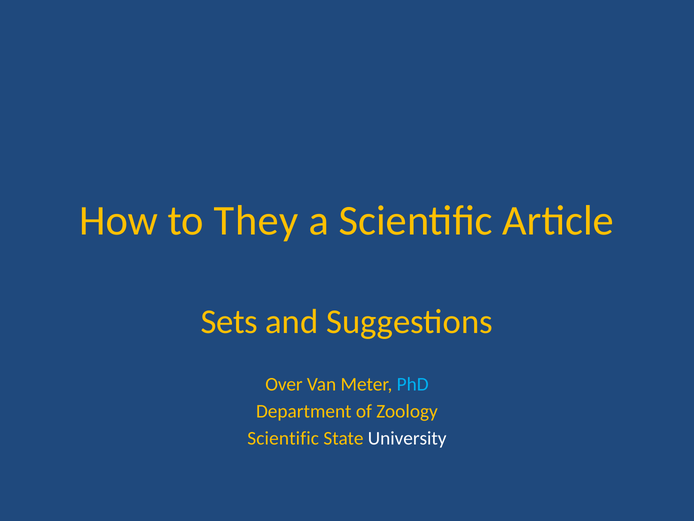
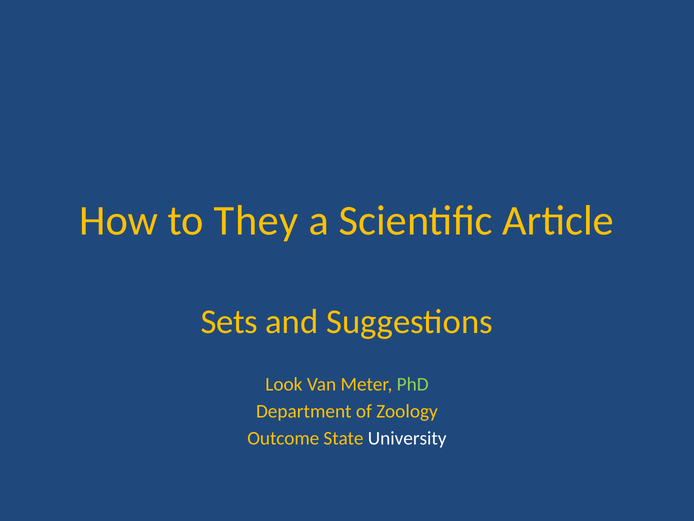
Over: Over -> Look
PhD colour: light blue -> light green
Scientific at (283, 438): Scientific -> Outcome
